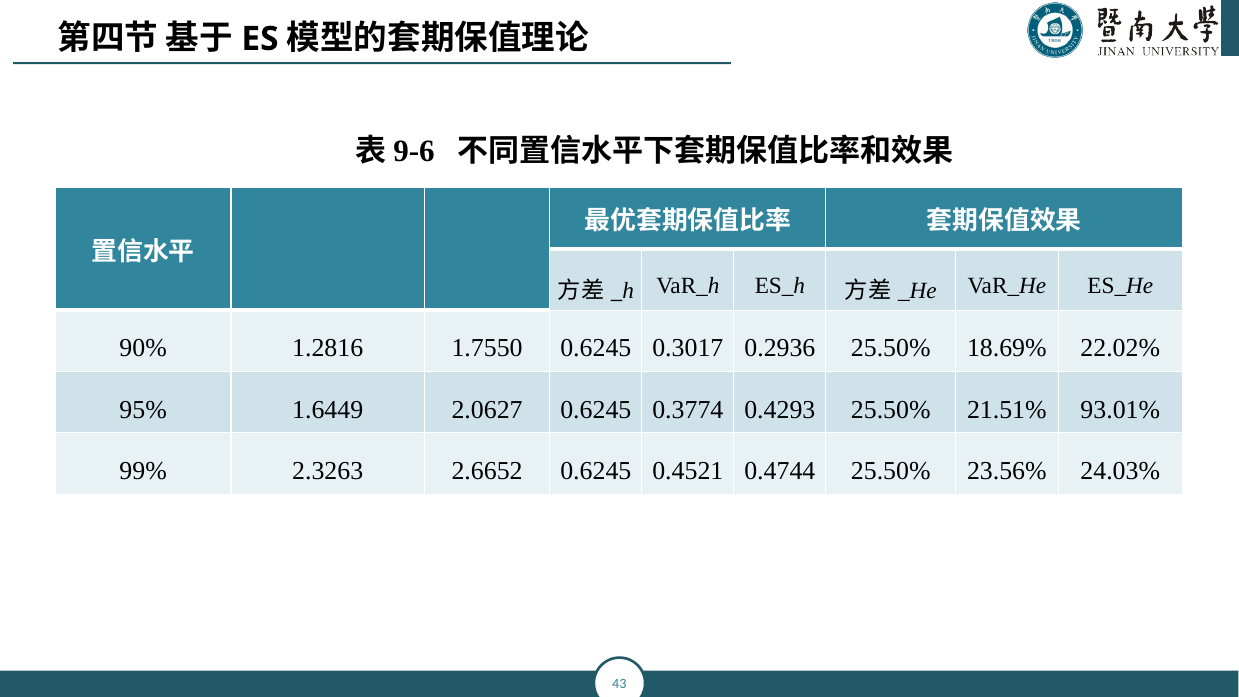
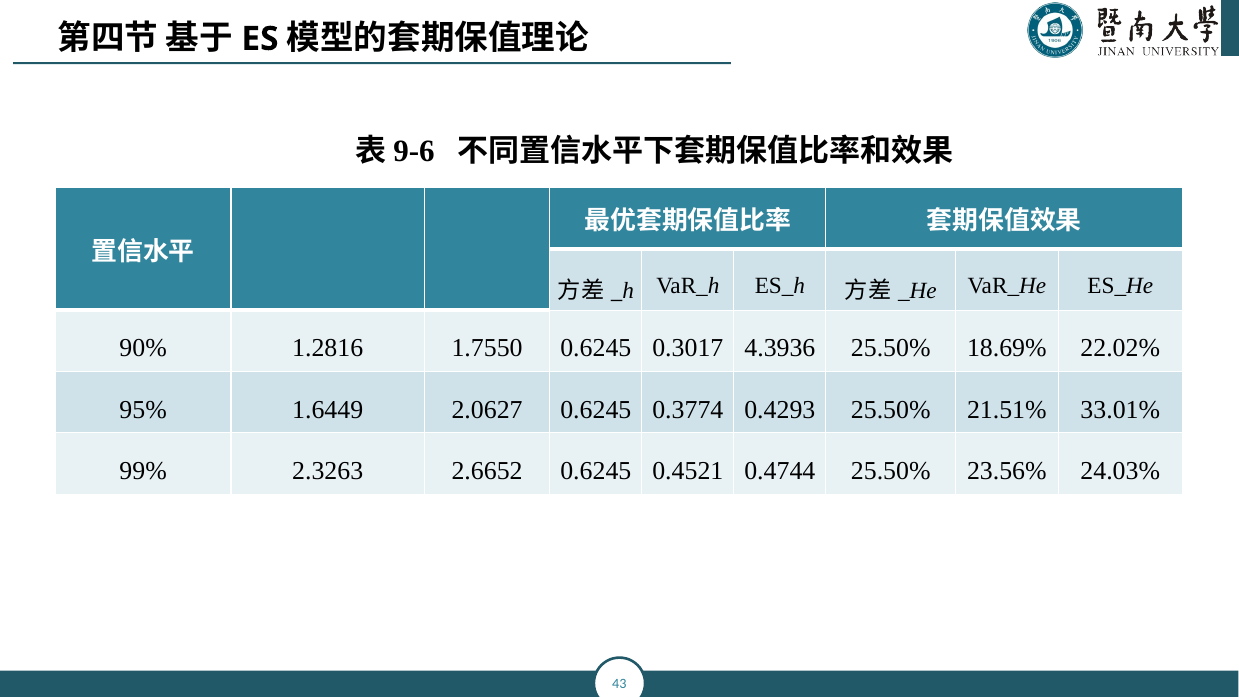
0.2936: 0.2936 -> 4.3936
93.01%: 93.01% -> 33.01%
